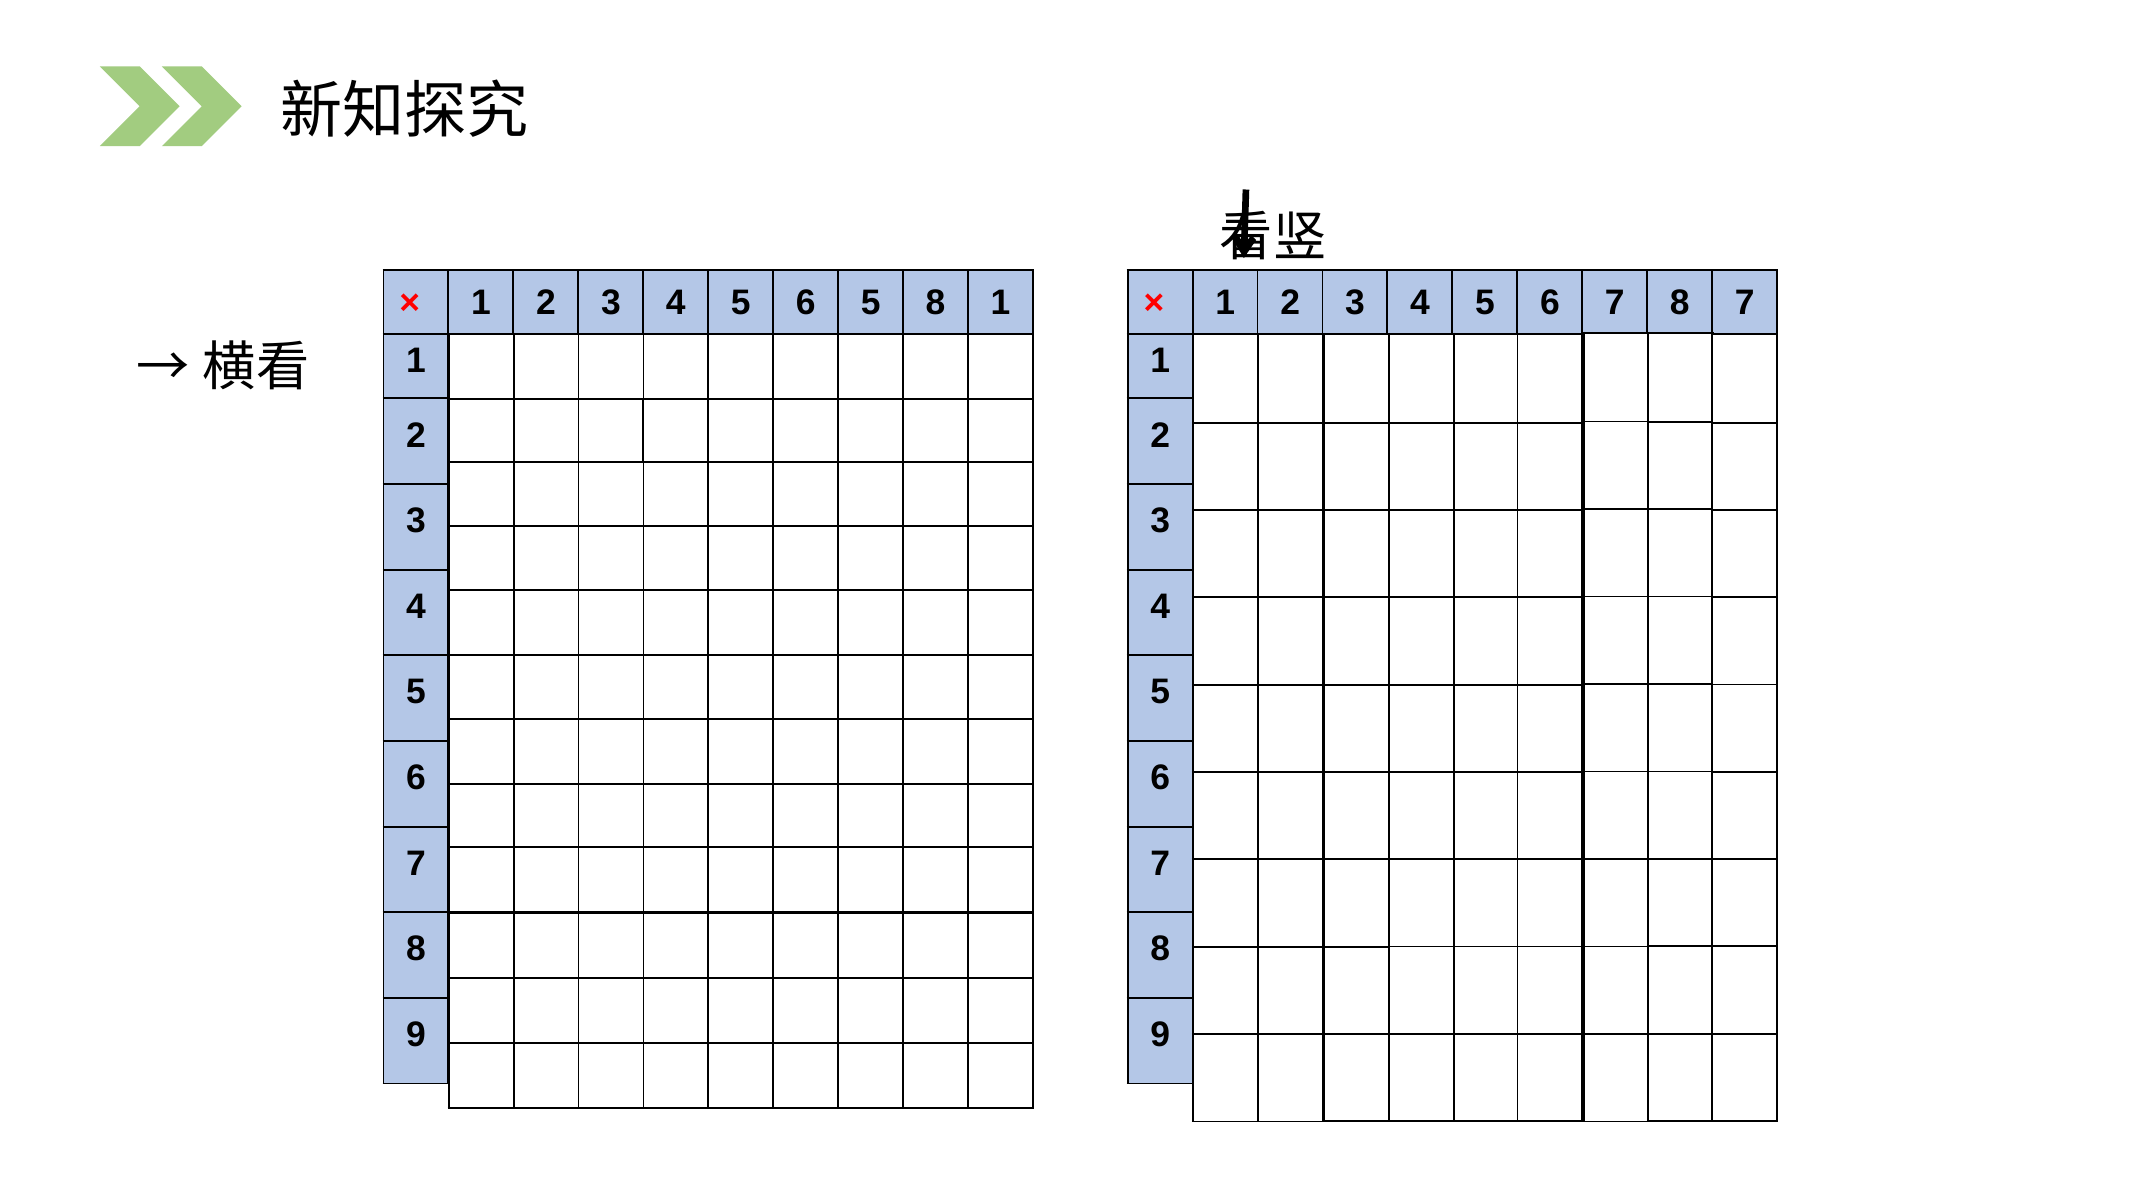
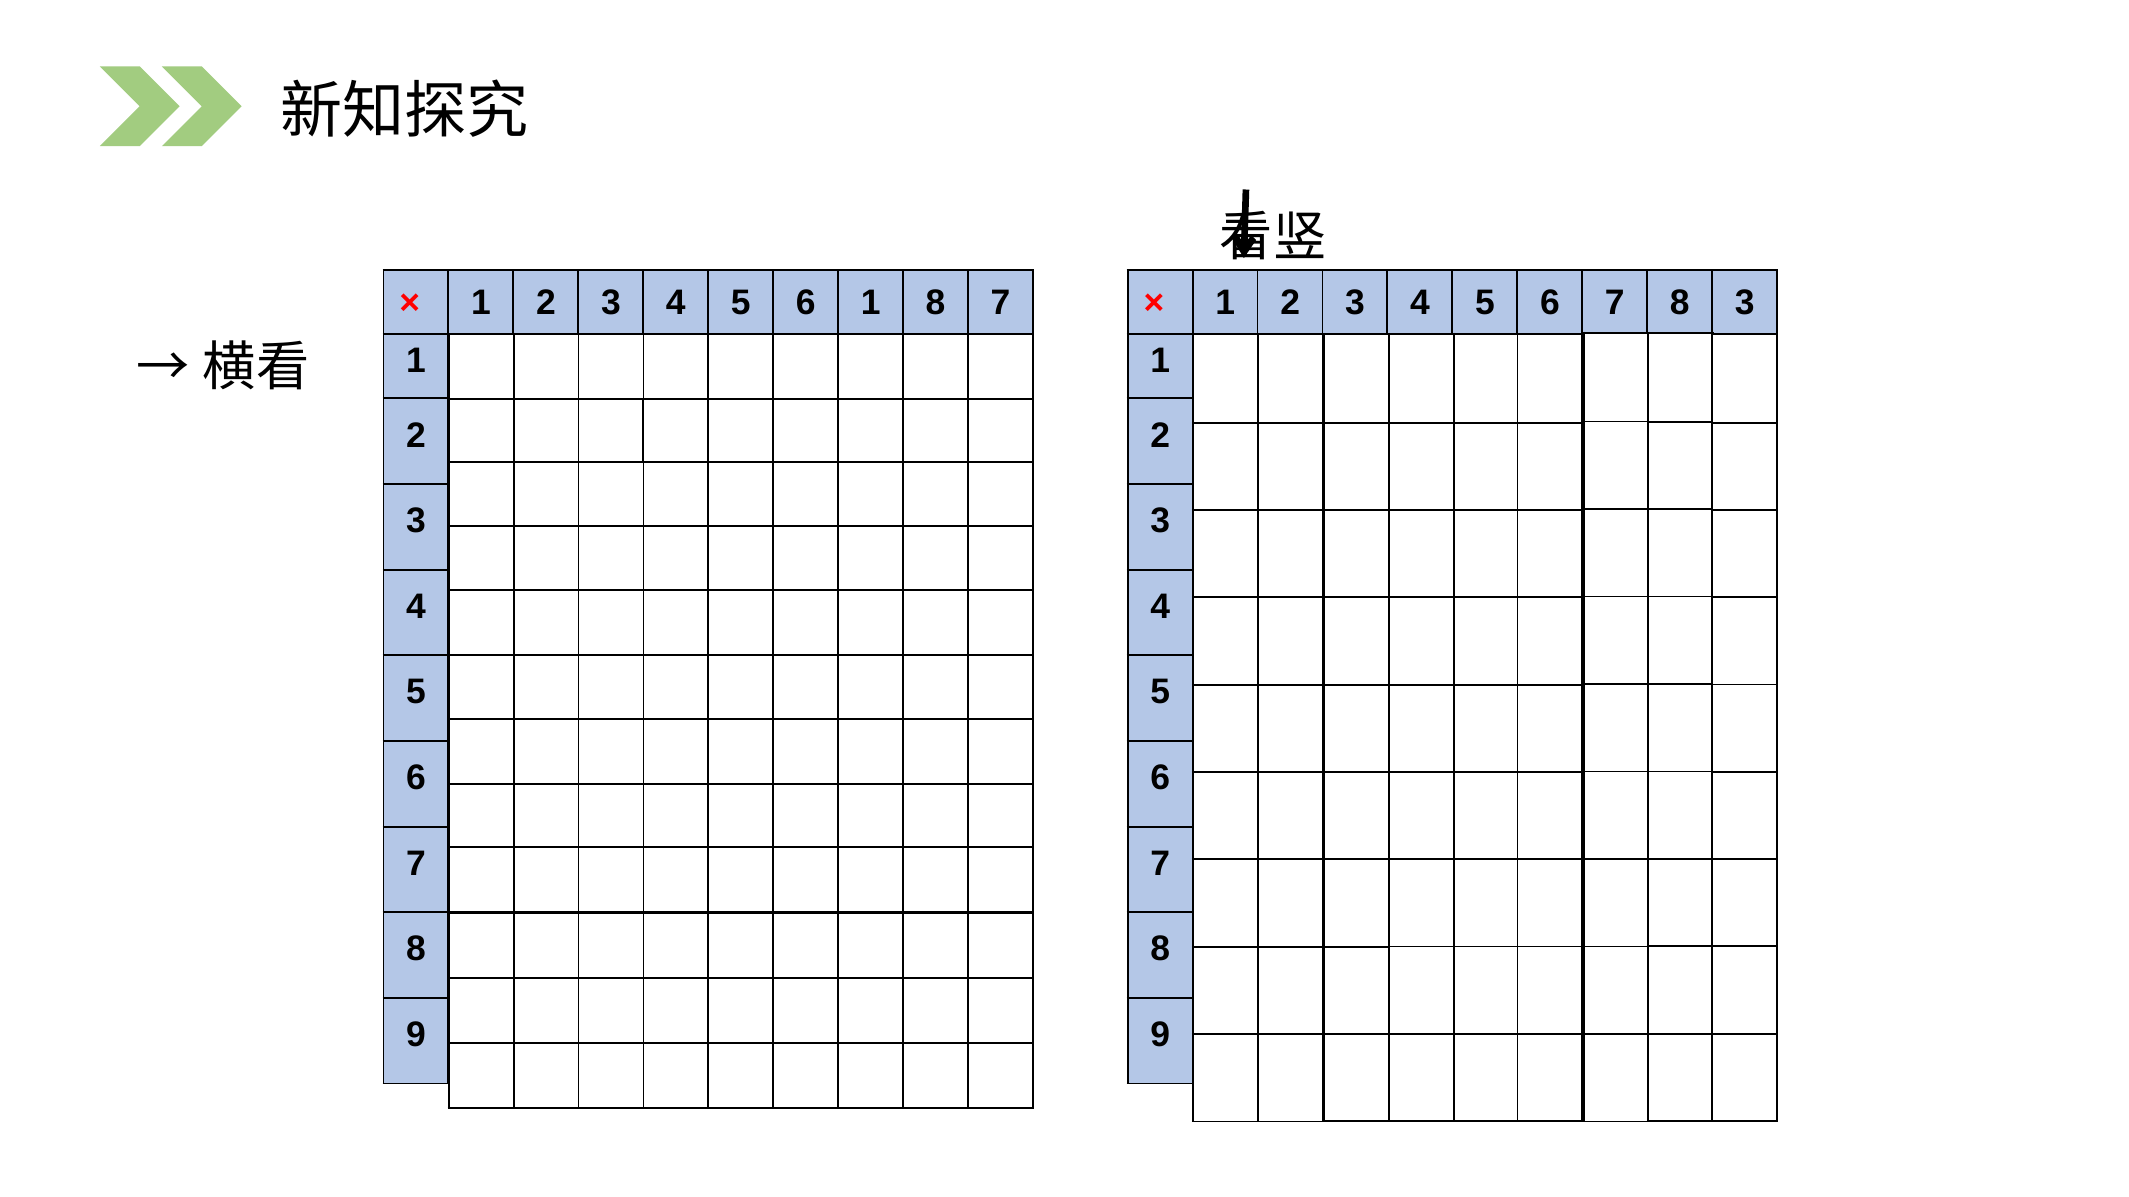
5 6 5: 5 -> 1
1 at (1001, 303): 1 -> 7
7 8 7: 7 -> 3
